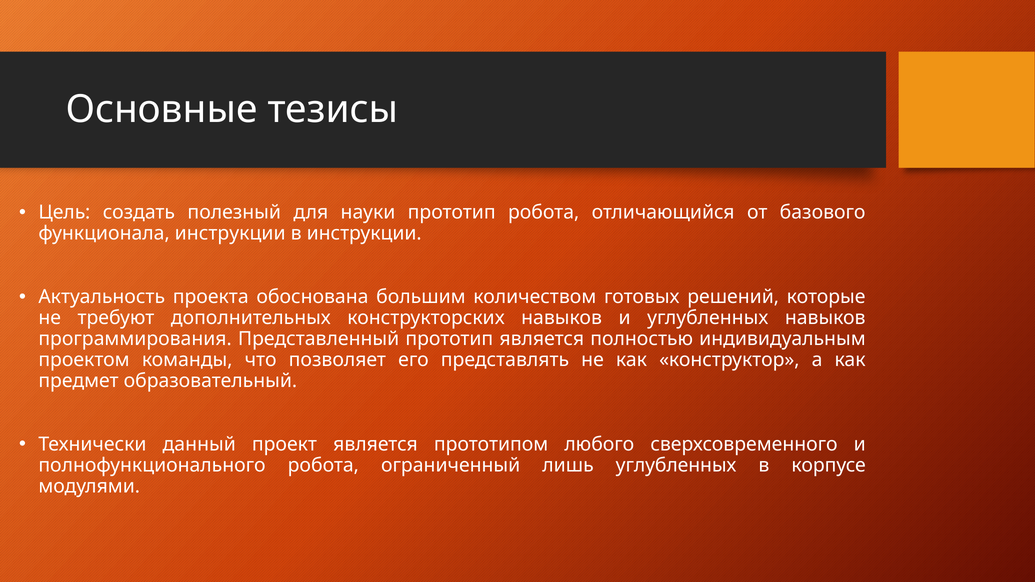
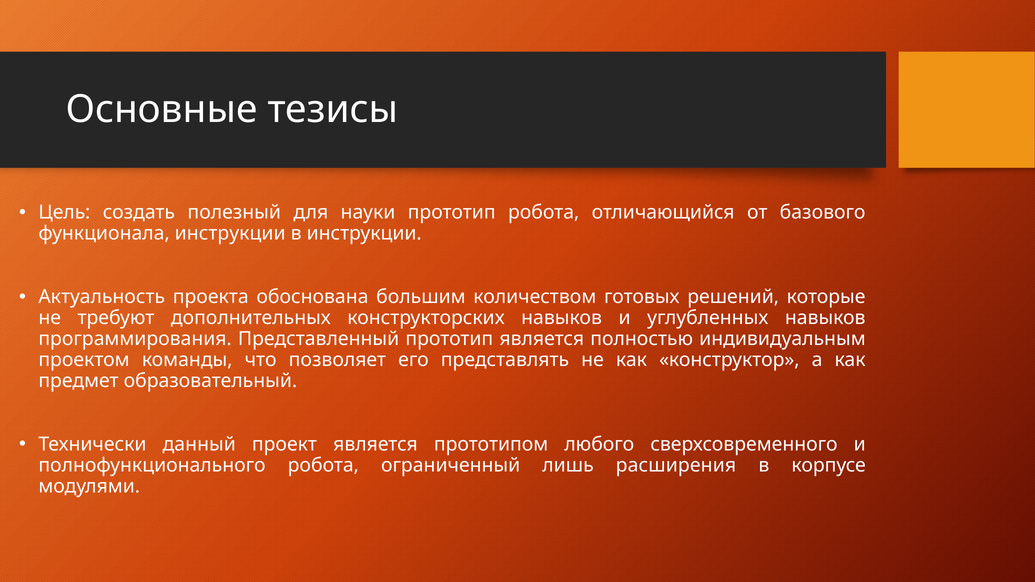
лишь углубленных: углубленных -> расширения
